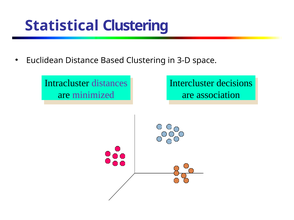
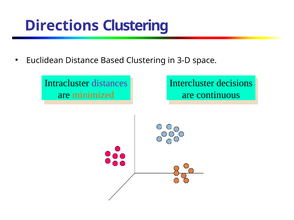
Statistical: Statistical -> Directions
minimized colour: purple -> orange
association: association -> continuous
